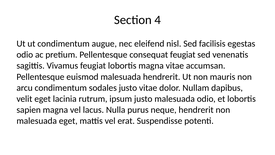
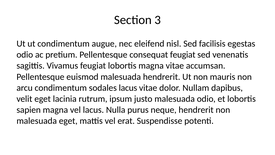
4: 4 -> 3
sodales justo: justo -> lacus
